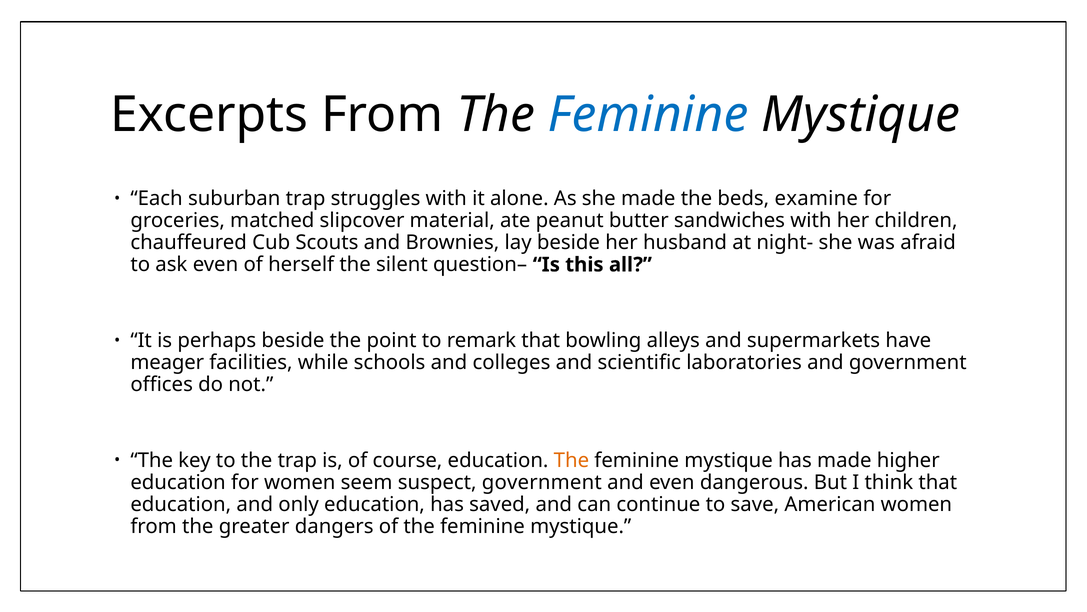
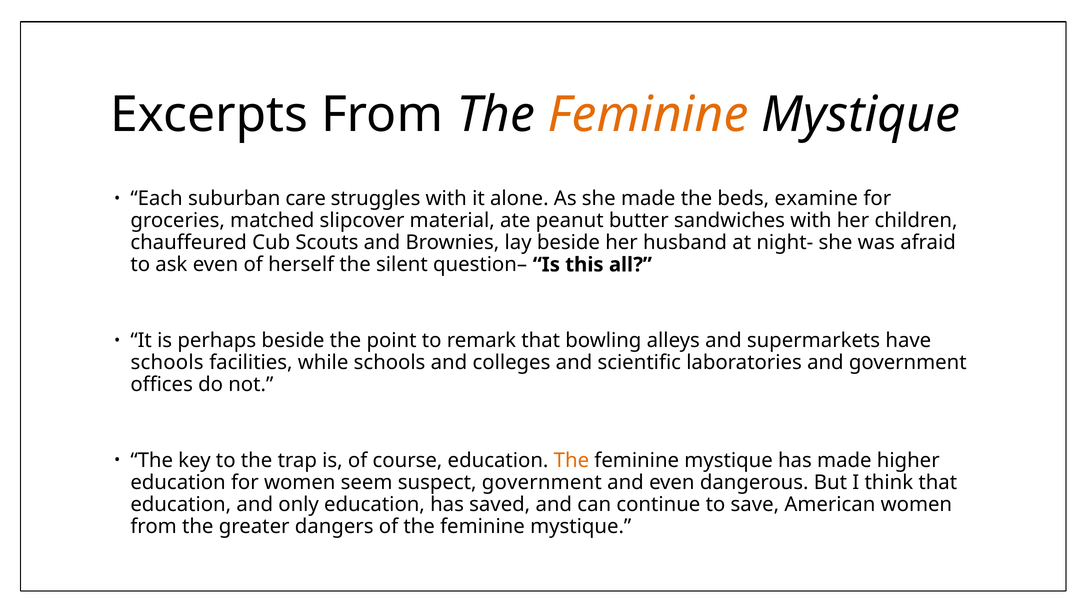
Feminine at (648, 114) colour: blue -> orange
suburban trap: trap -> care
meager at (167, 362): meager -> schools
